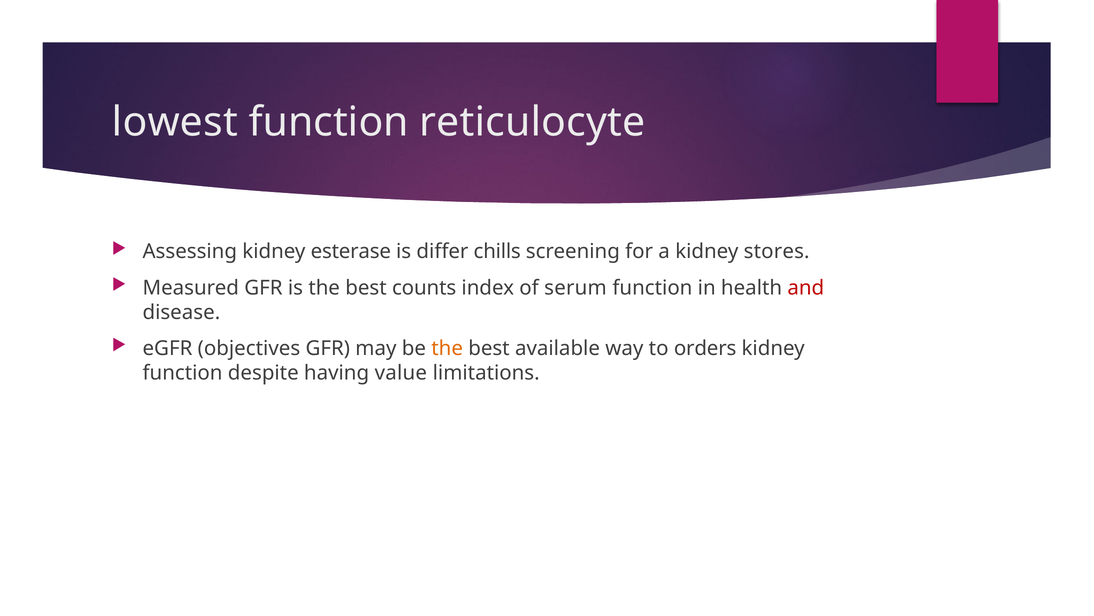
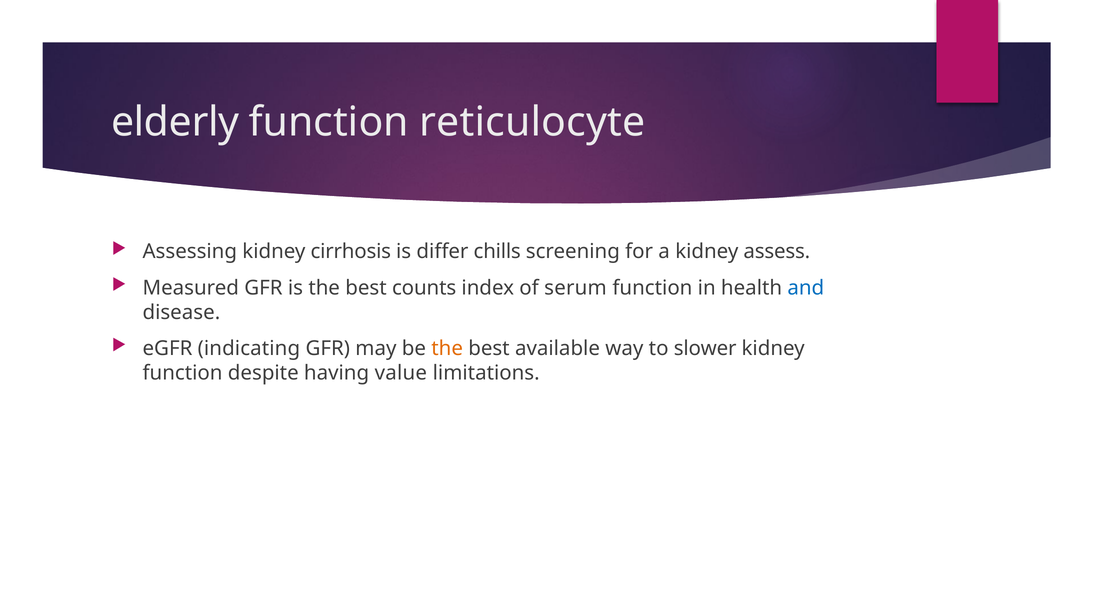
lowest: lowest -> elderly
esterase: esterase -> cirrhosis
stores: stores -> assess
and colour: red -> blue
objectives: objectives -> indicating
orders: orders -> slower
